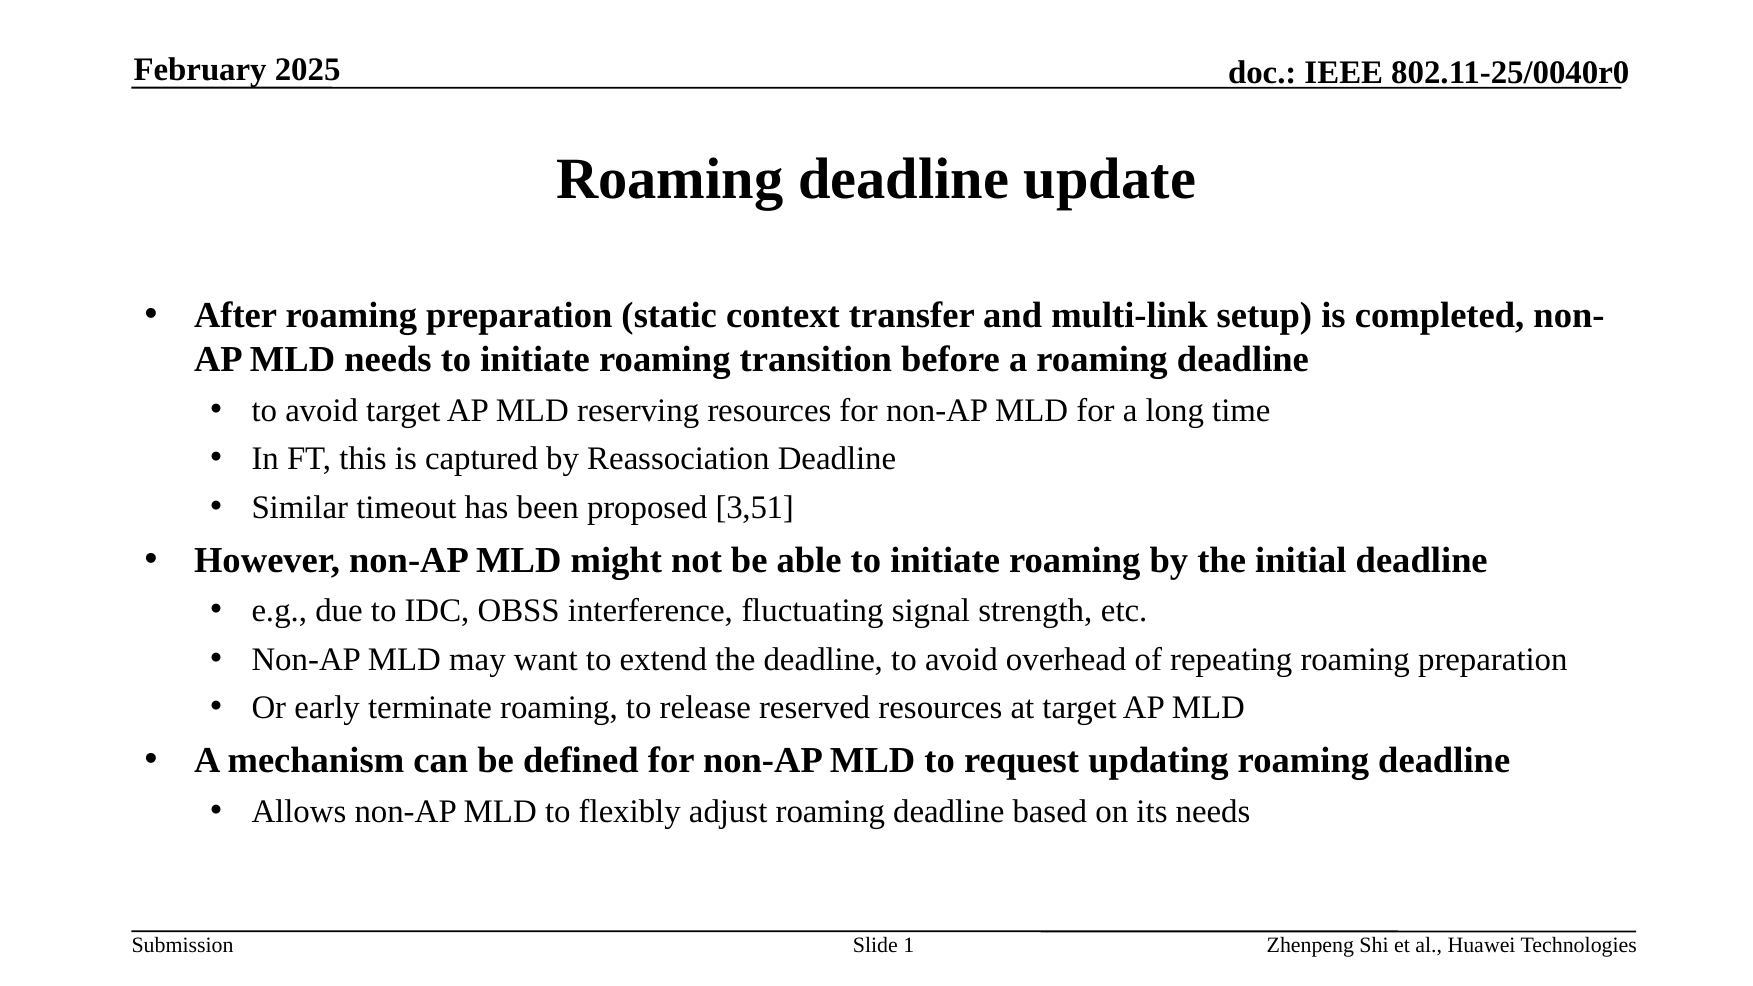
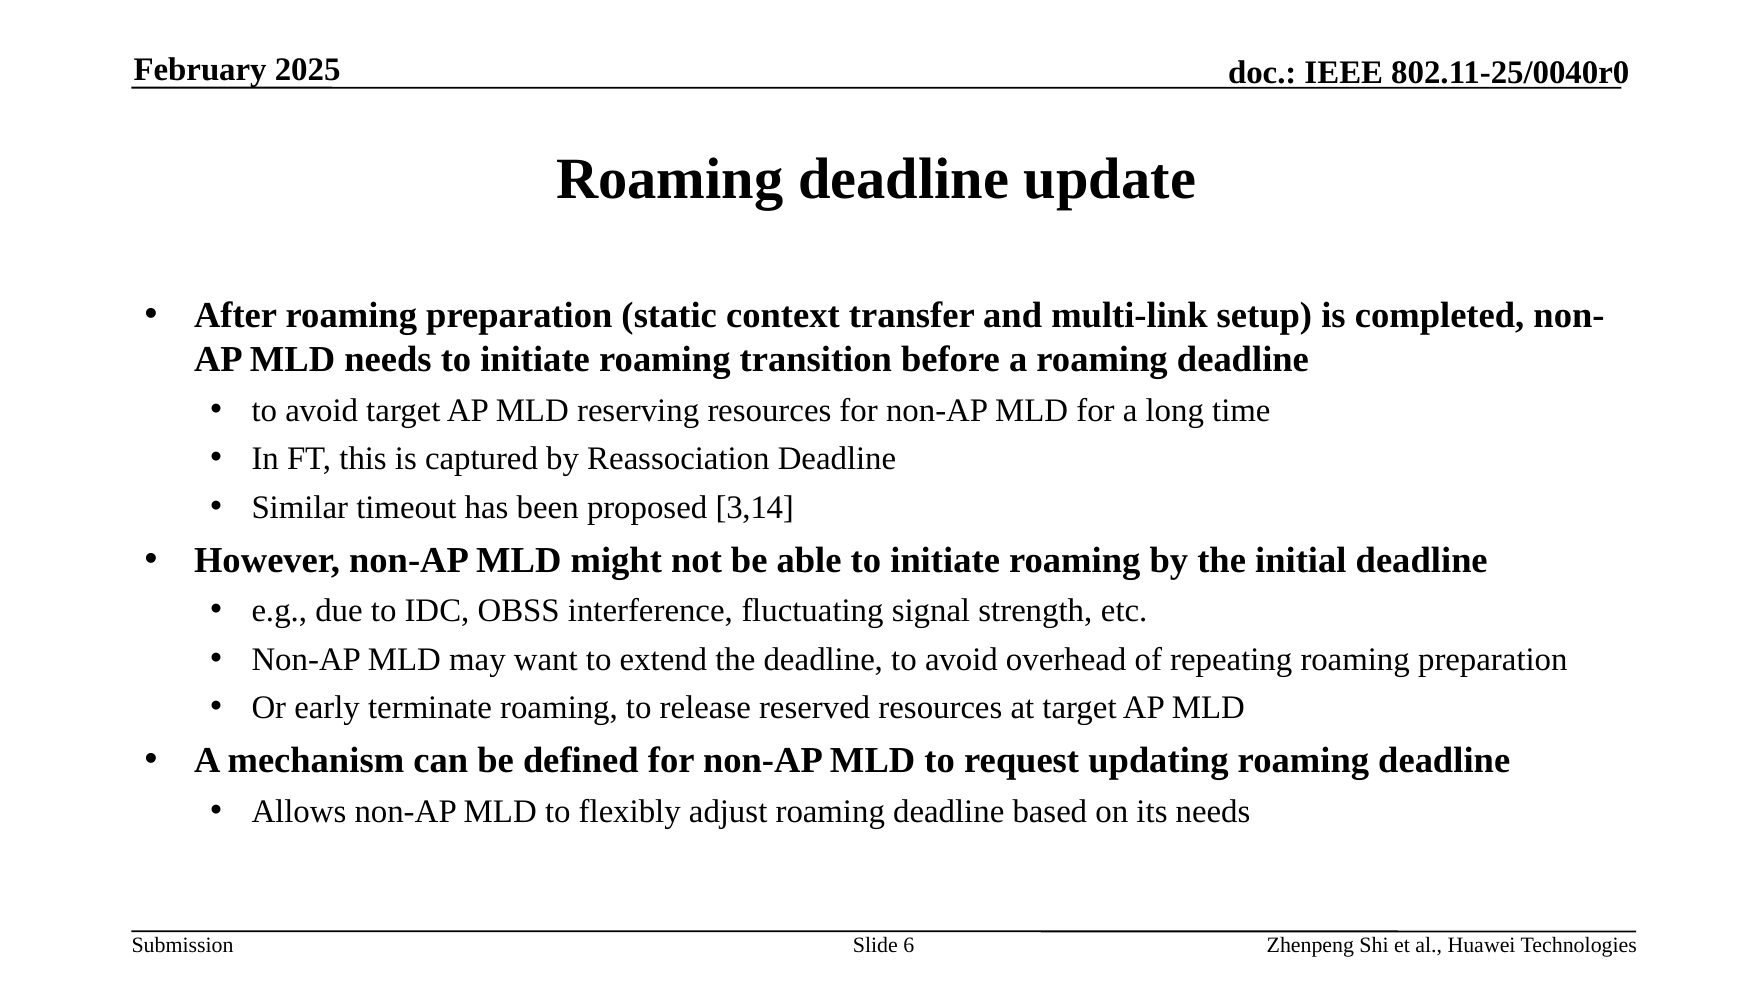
3,51: 3,51 -> 3,14
1: 1 -> 6
